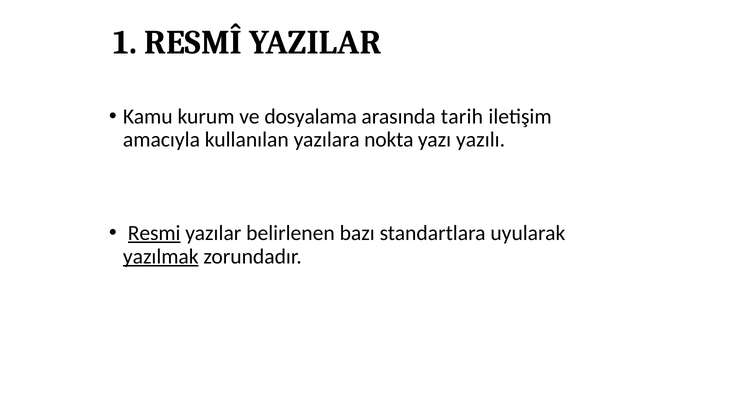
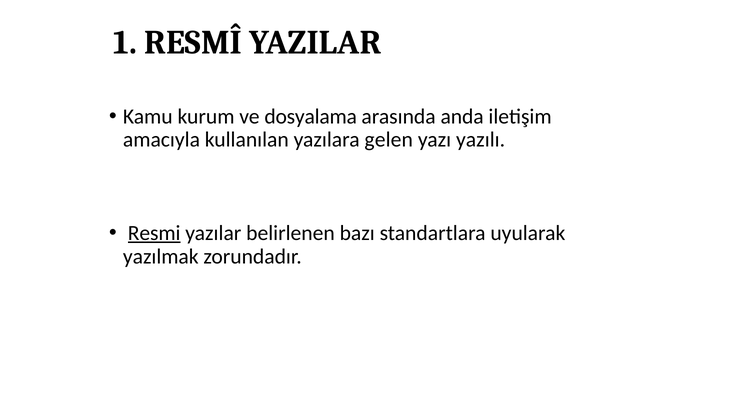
tarih: tarih -> anda
nokta: nokta -> gelen
yazılmak underline: present -> none
